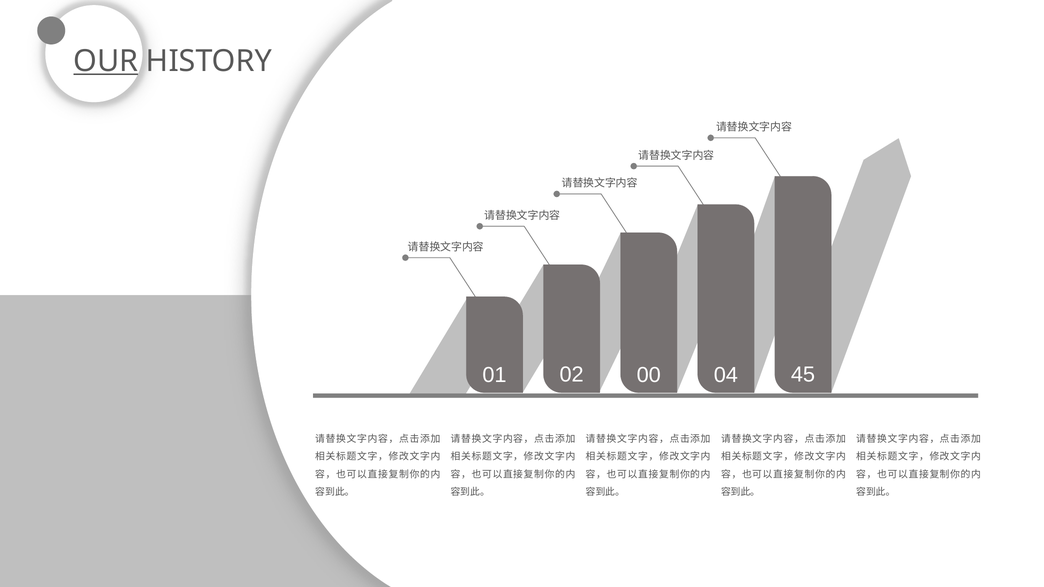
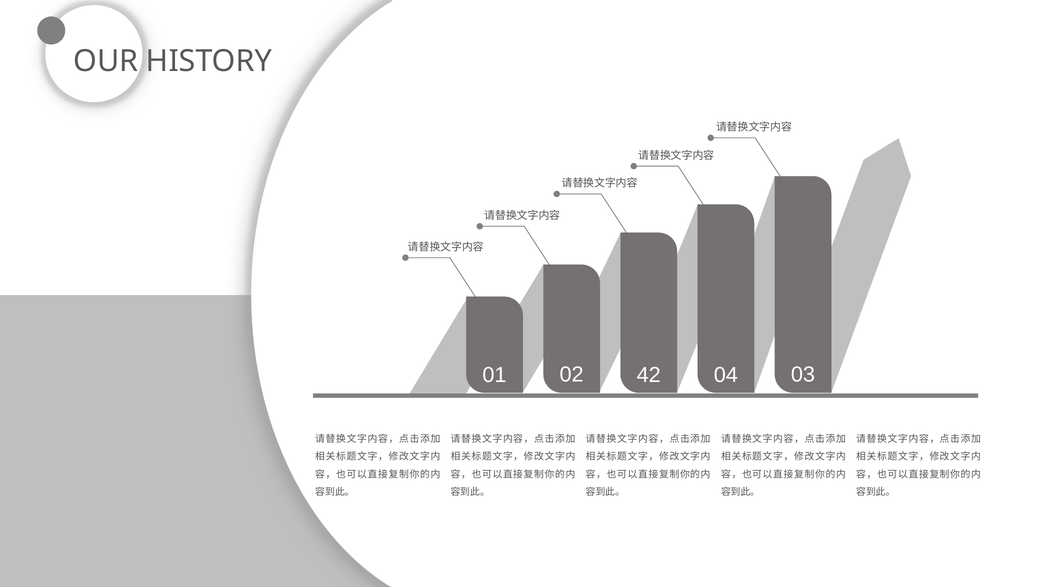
OUR underline: present -> none
00: 00 -> 42
45: 45 -> 03
